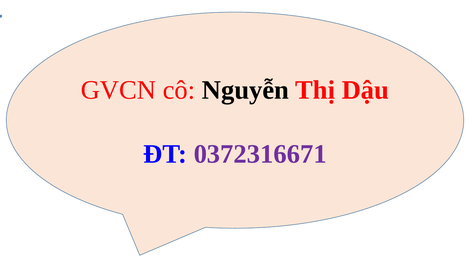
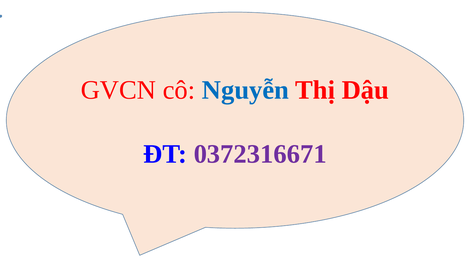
Nguyễn colour: black -> blue
